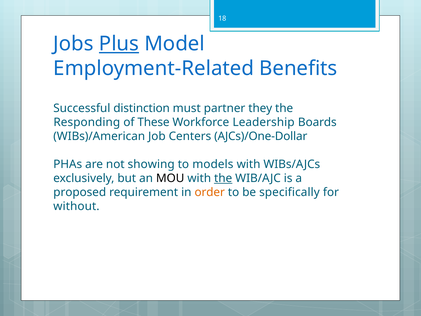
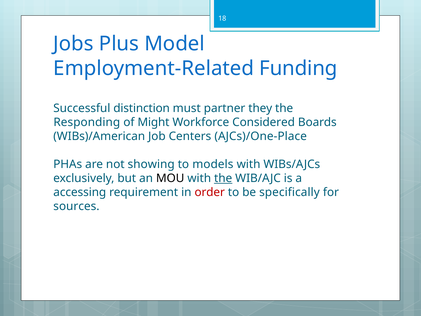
Plus underline: present -> none
Benefits: Benefits -> Funding
These: These -> Might
Leadership: Leadership -> Considered
AJCs)/One-Dollar: AJCs)/One-Dollar -> AJCs)/One-Place
proposed: proposed -> accessing
order colour: orange -> red
without: without -> sources
